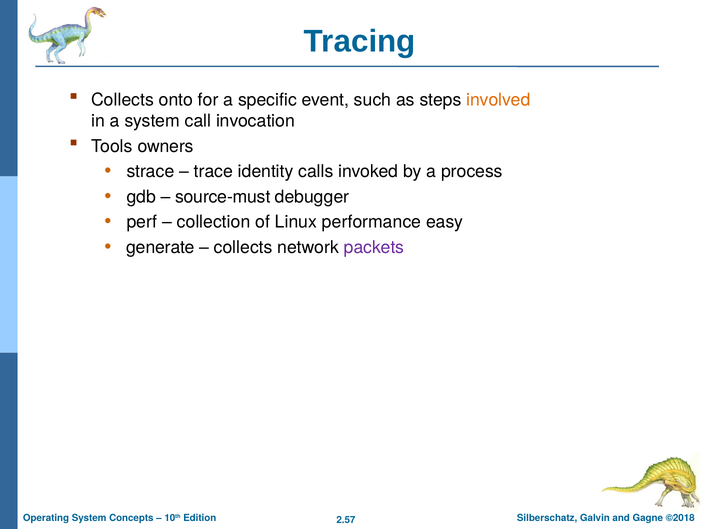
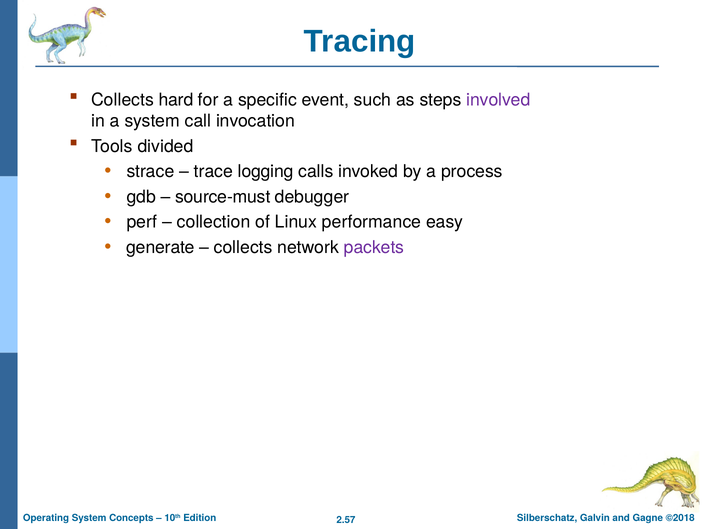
onto: onto -> hard
involved colour: orange -> purple
owners: owners -> divided
identity: identity -> logging
